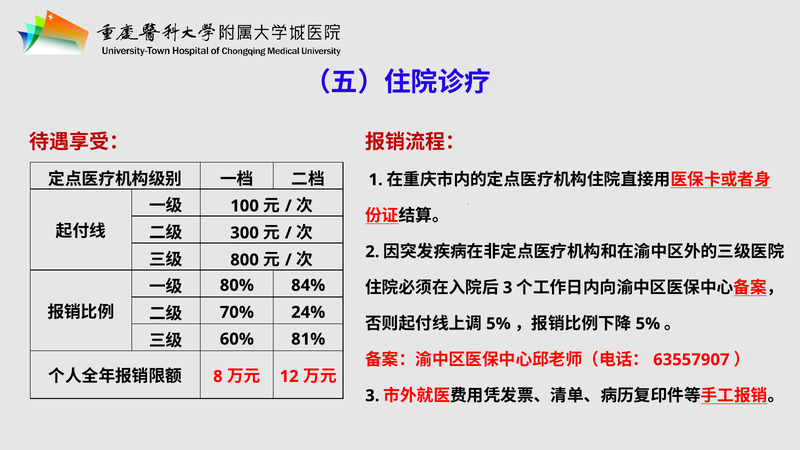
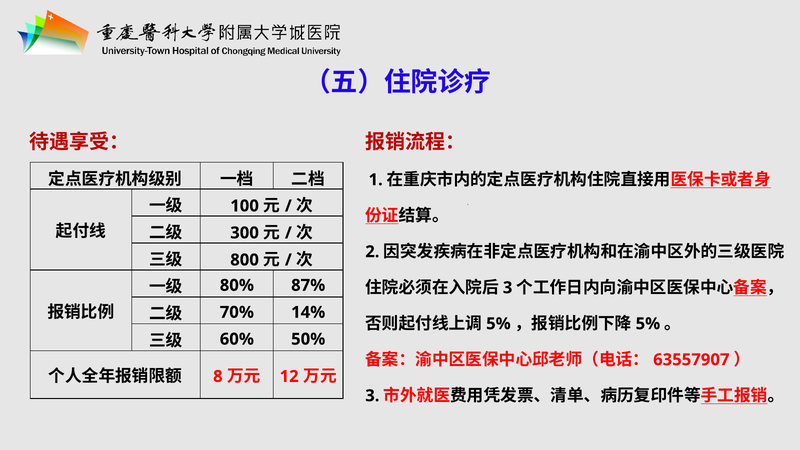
84%: 84% -> 87%
24%: 24% -> 14%
81%: 81% -> 50%
